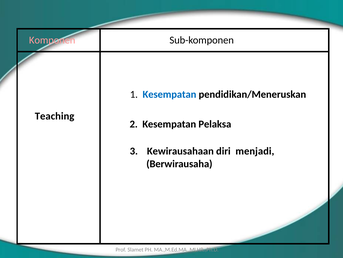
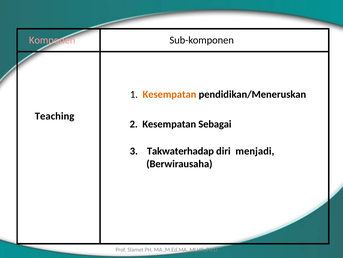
Kesempatan at (169, 94) colour: blue -> orange
Pelaksa: Pelaksa -> Sebagai
Kewirausahaan: Kewirausahaan -> Takwaterhadap
